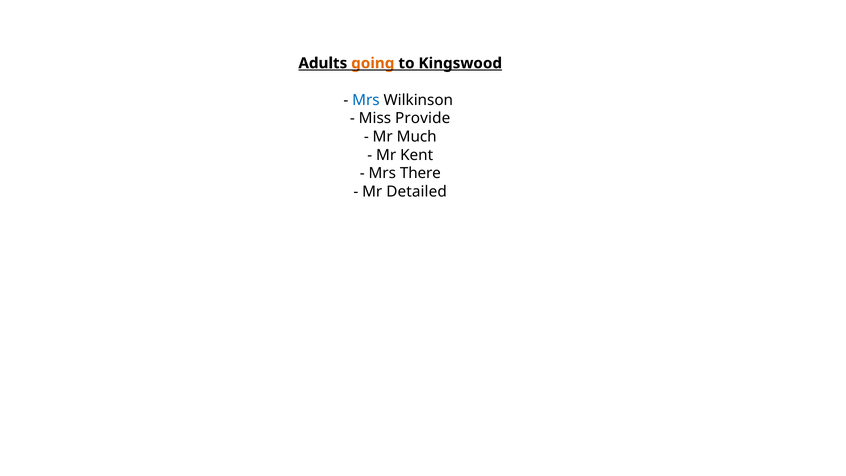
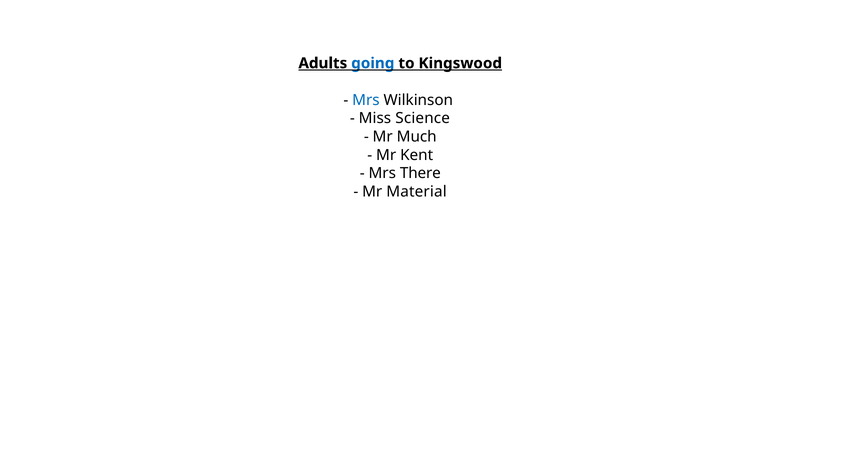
going colour: orange -> blue
Provide: Provide -> Science
Detailed: Detailed -> Material
